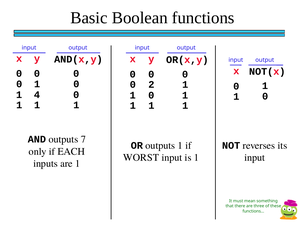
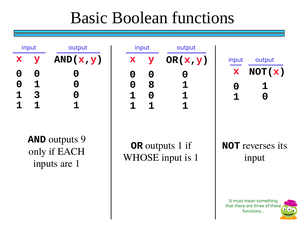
2: 2 -> 8
4: 4 -> 3
7: 7 -> 9
WORST: WORST -> WHOSE
